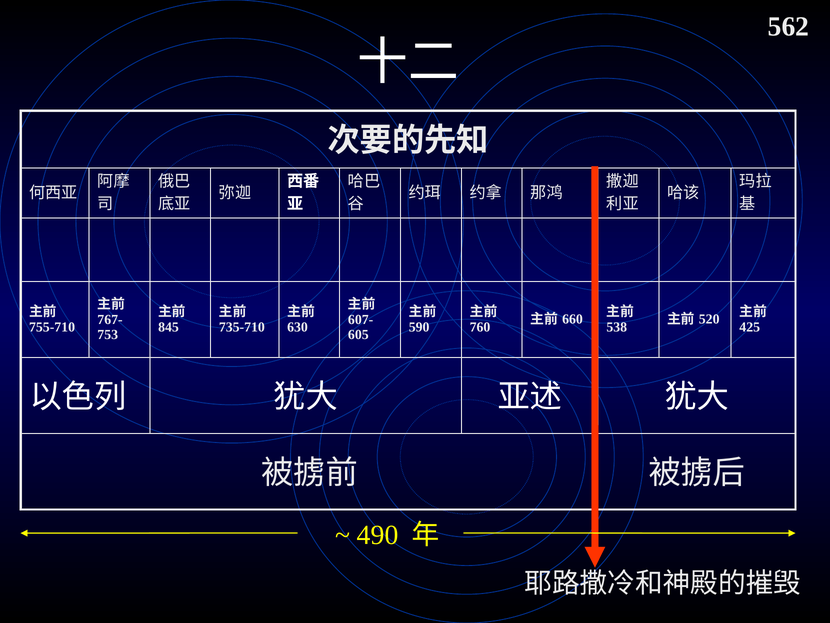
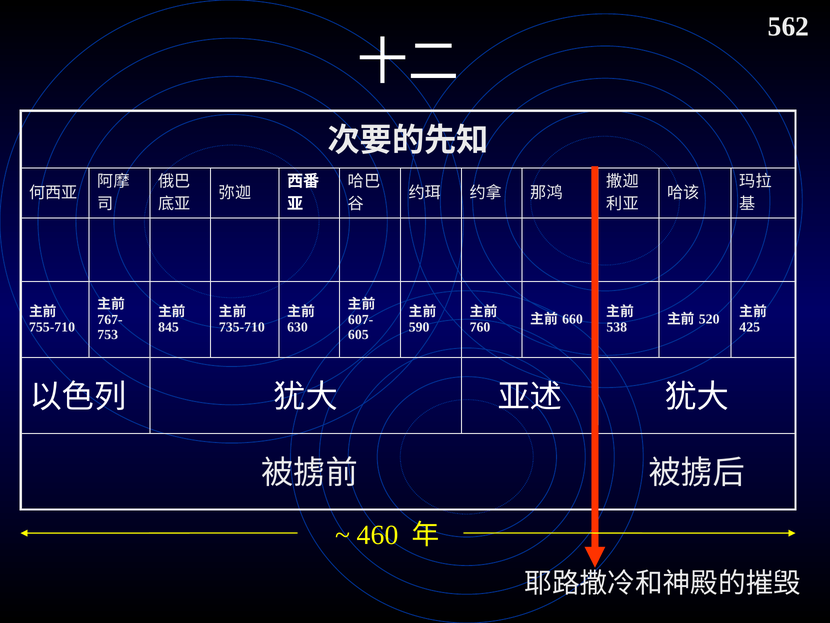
490: 490 -> 460
